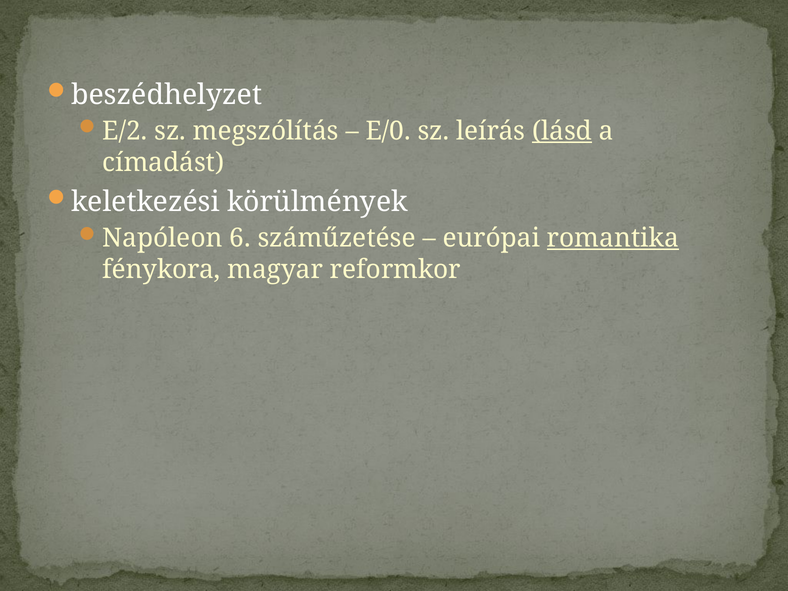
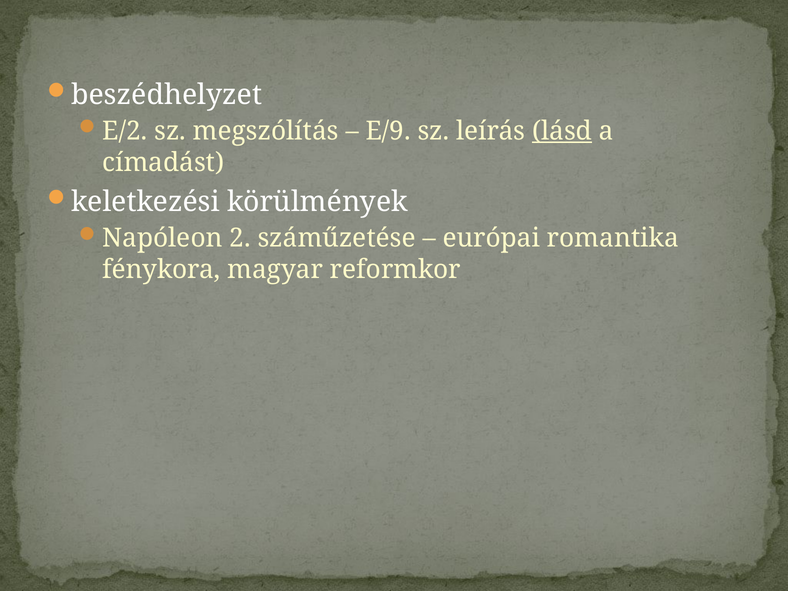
E/0: E/0 -> E/9
6: 6 -> 2
romantika underline: present -> none
